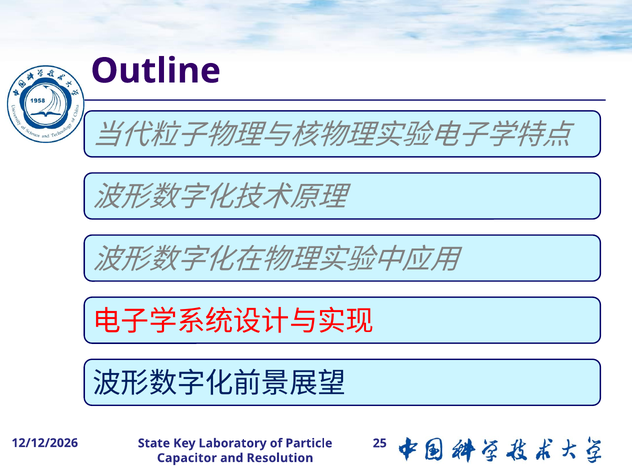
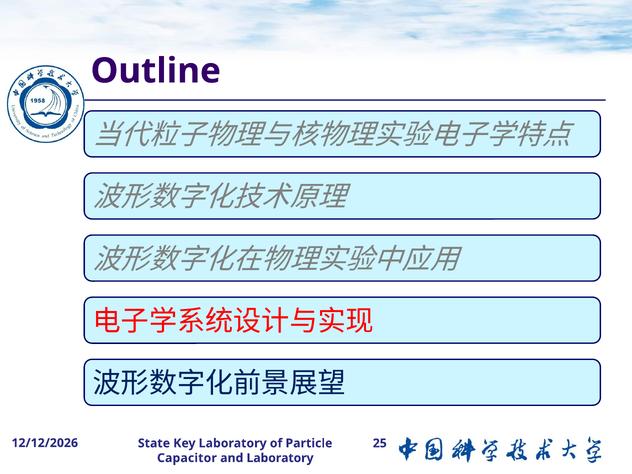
and Resolution: Resolution -> Laboratory
